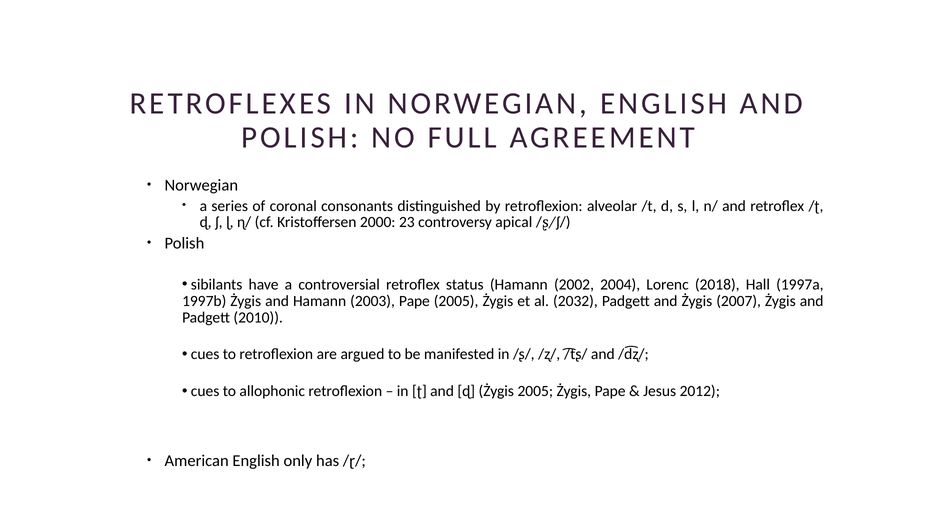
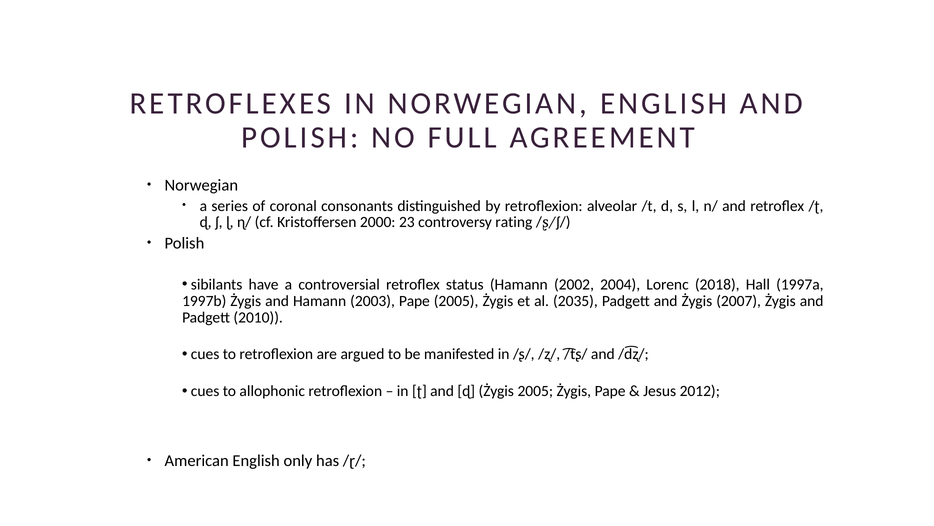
apical: apical -> rating
2032: 2032 -> 2035
